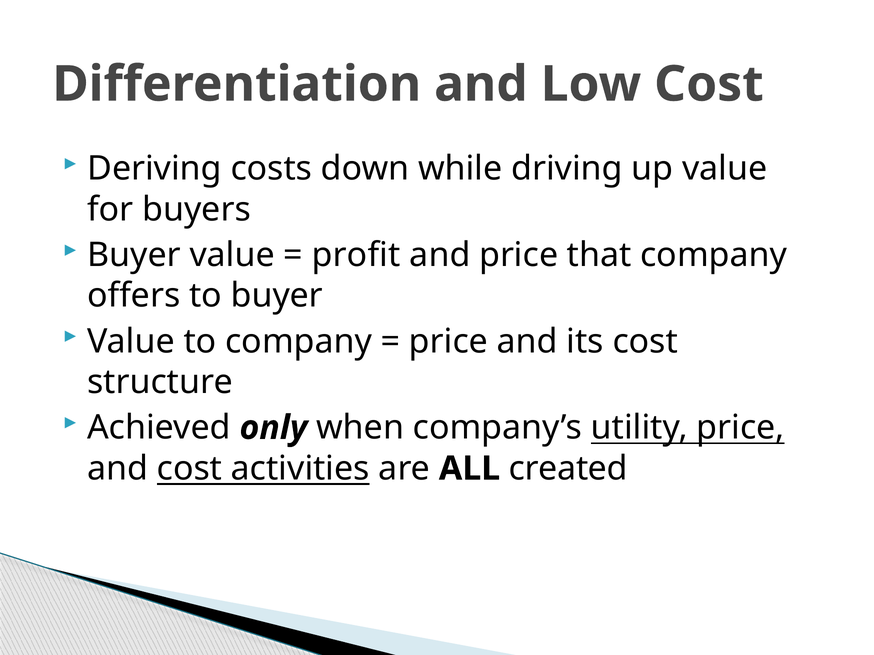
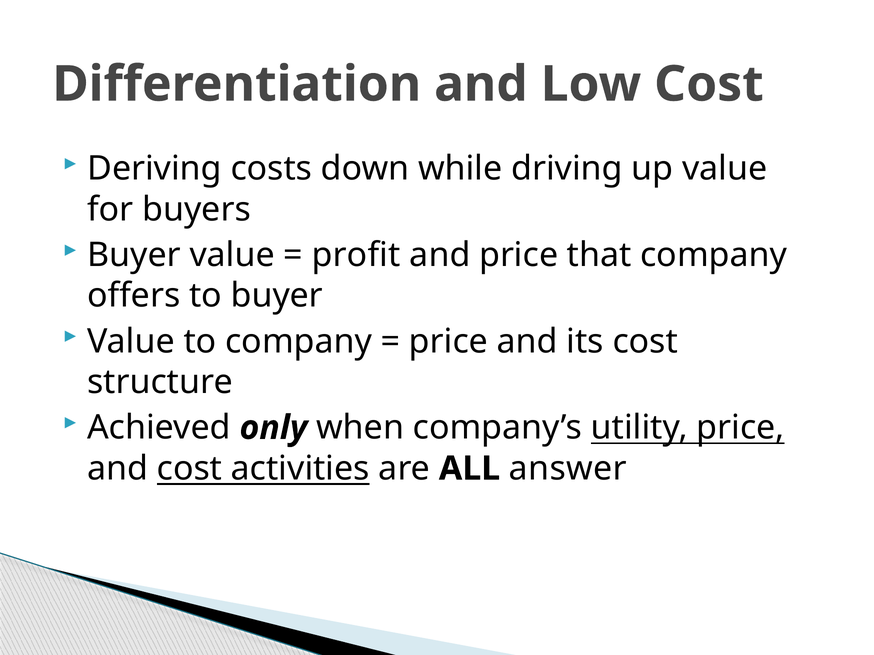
created: created -> answer
